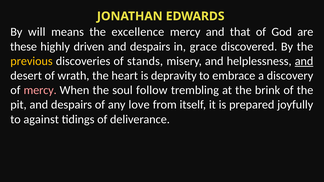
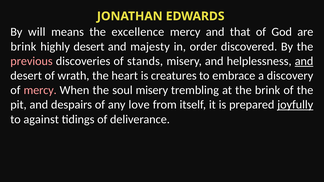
these at (24, 47): these -> brink
highly driven: driven -> desert
despairs at (150, 47): despairs -> majesty
grace: grace -> order
previous colour: yellow -> pink
depravity: depravity -> creatures
soul follow: follow -> misery
joyfully underline: none -> present
